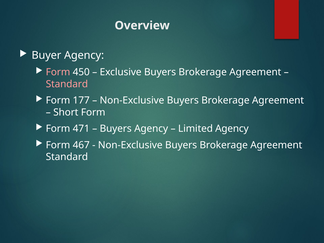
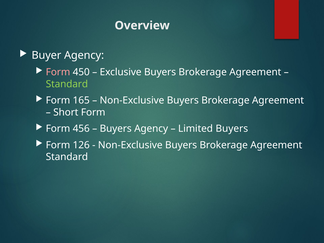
Standard at (67, 84) colour: pink -> light green
177: 177 -> 165
471: 471 -> 456
Limited Agency: Agency -> Buyers
467: 467 -> 126
